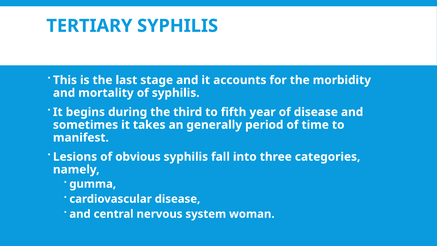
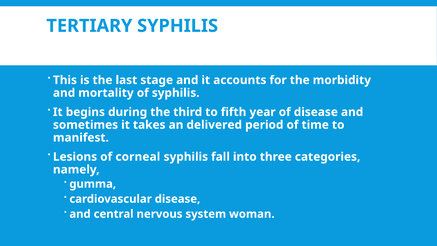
generally: generally -> delivered
obvious: obvious -> corneal
